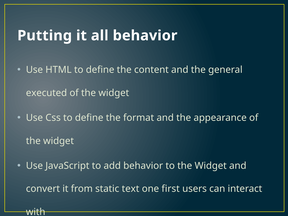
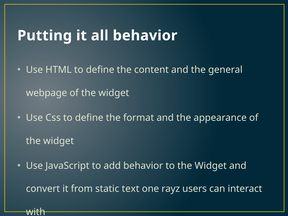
executed: executed -> webpage
first: first -> rayz
